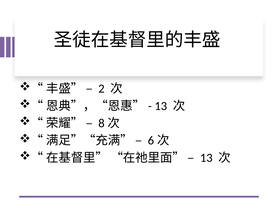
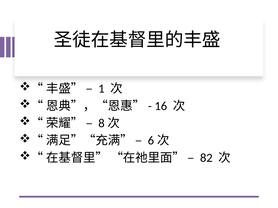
2: 2 -> 1
13 at (161, 106): 13 -> 16
13 at (206, 158): 13 -> 82
